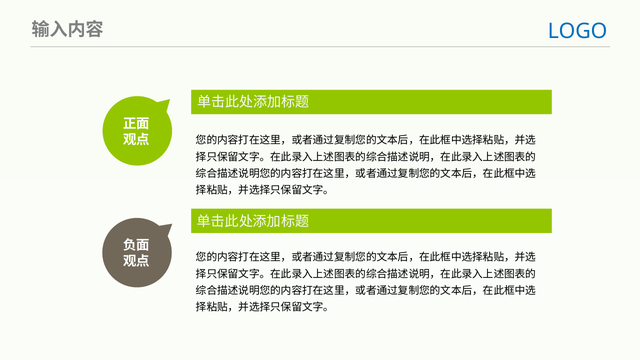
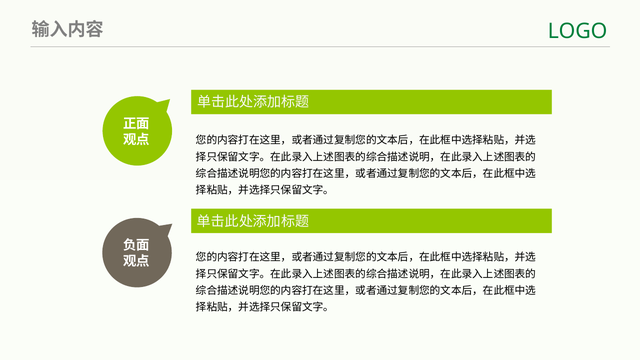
LOGO colour: blue -> green
